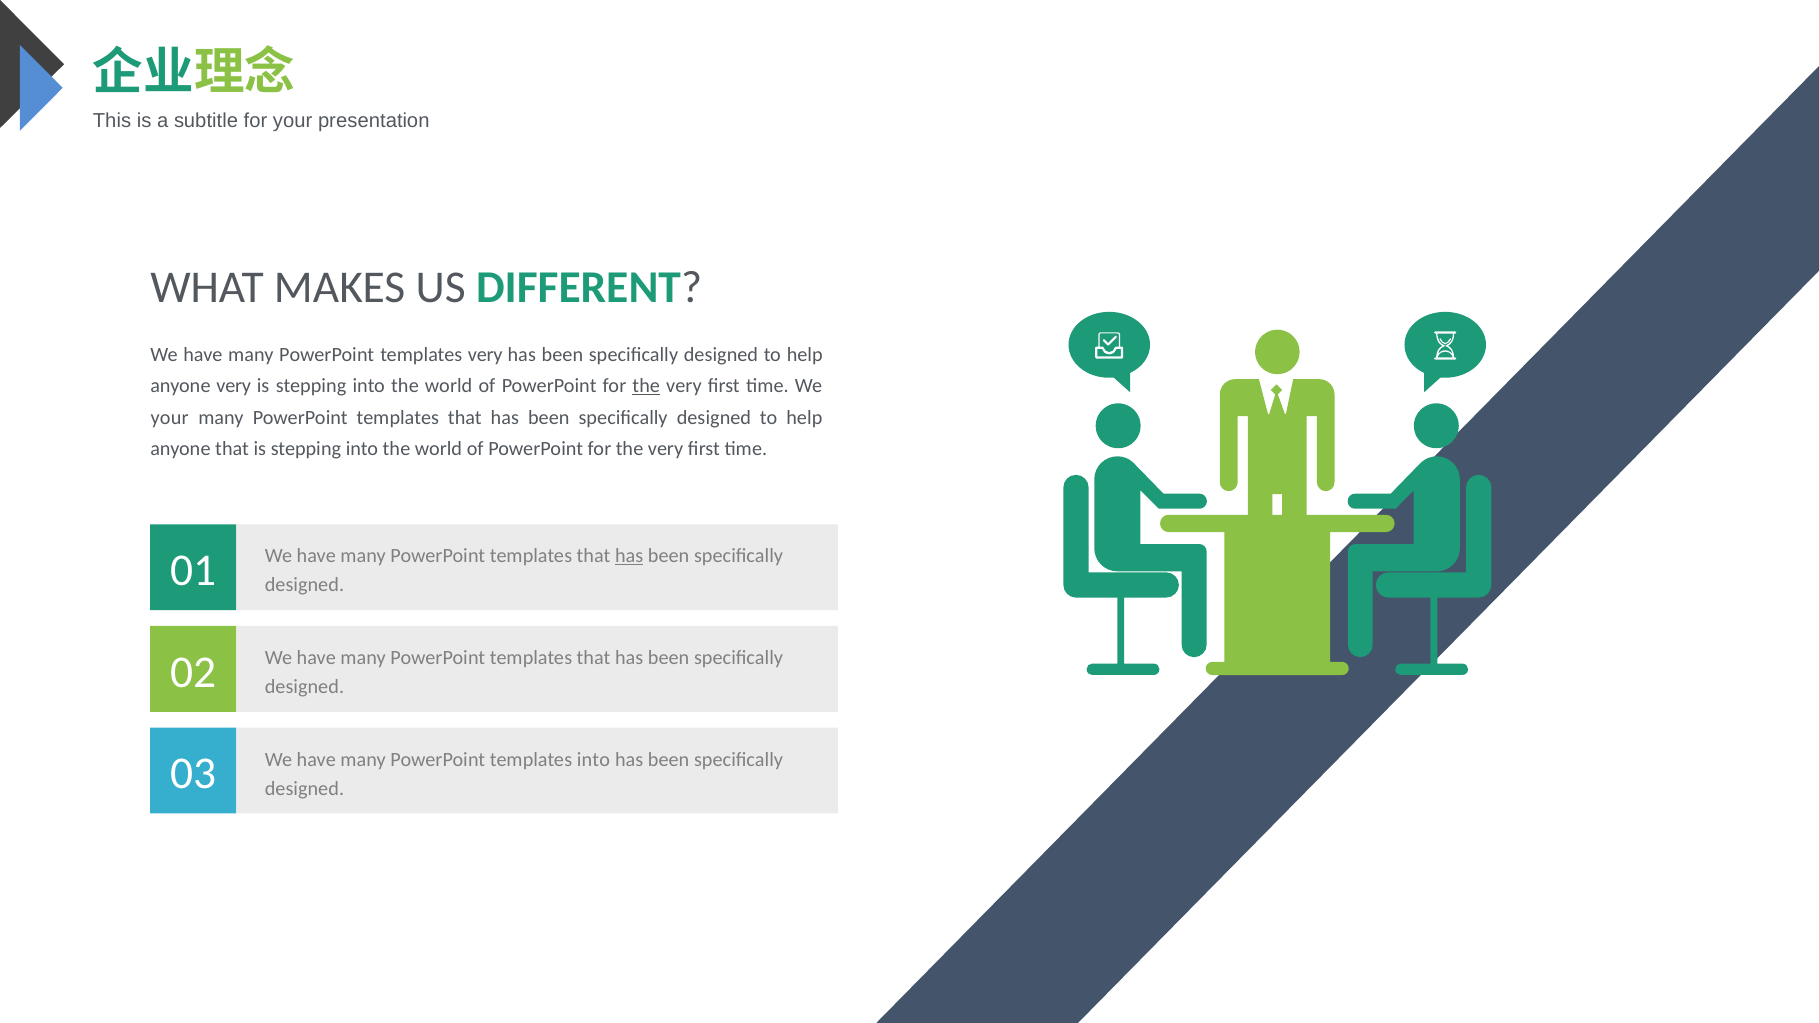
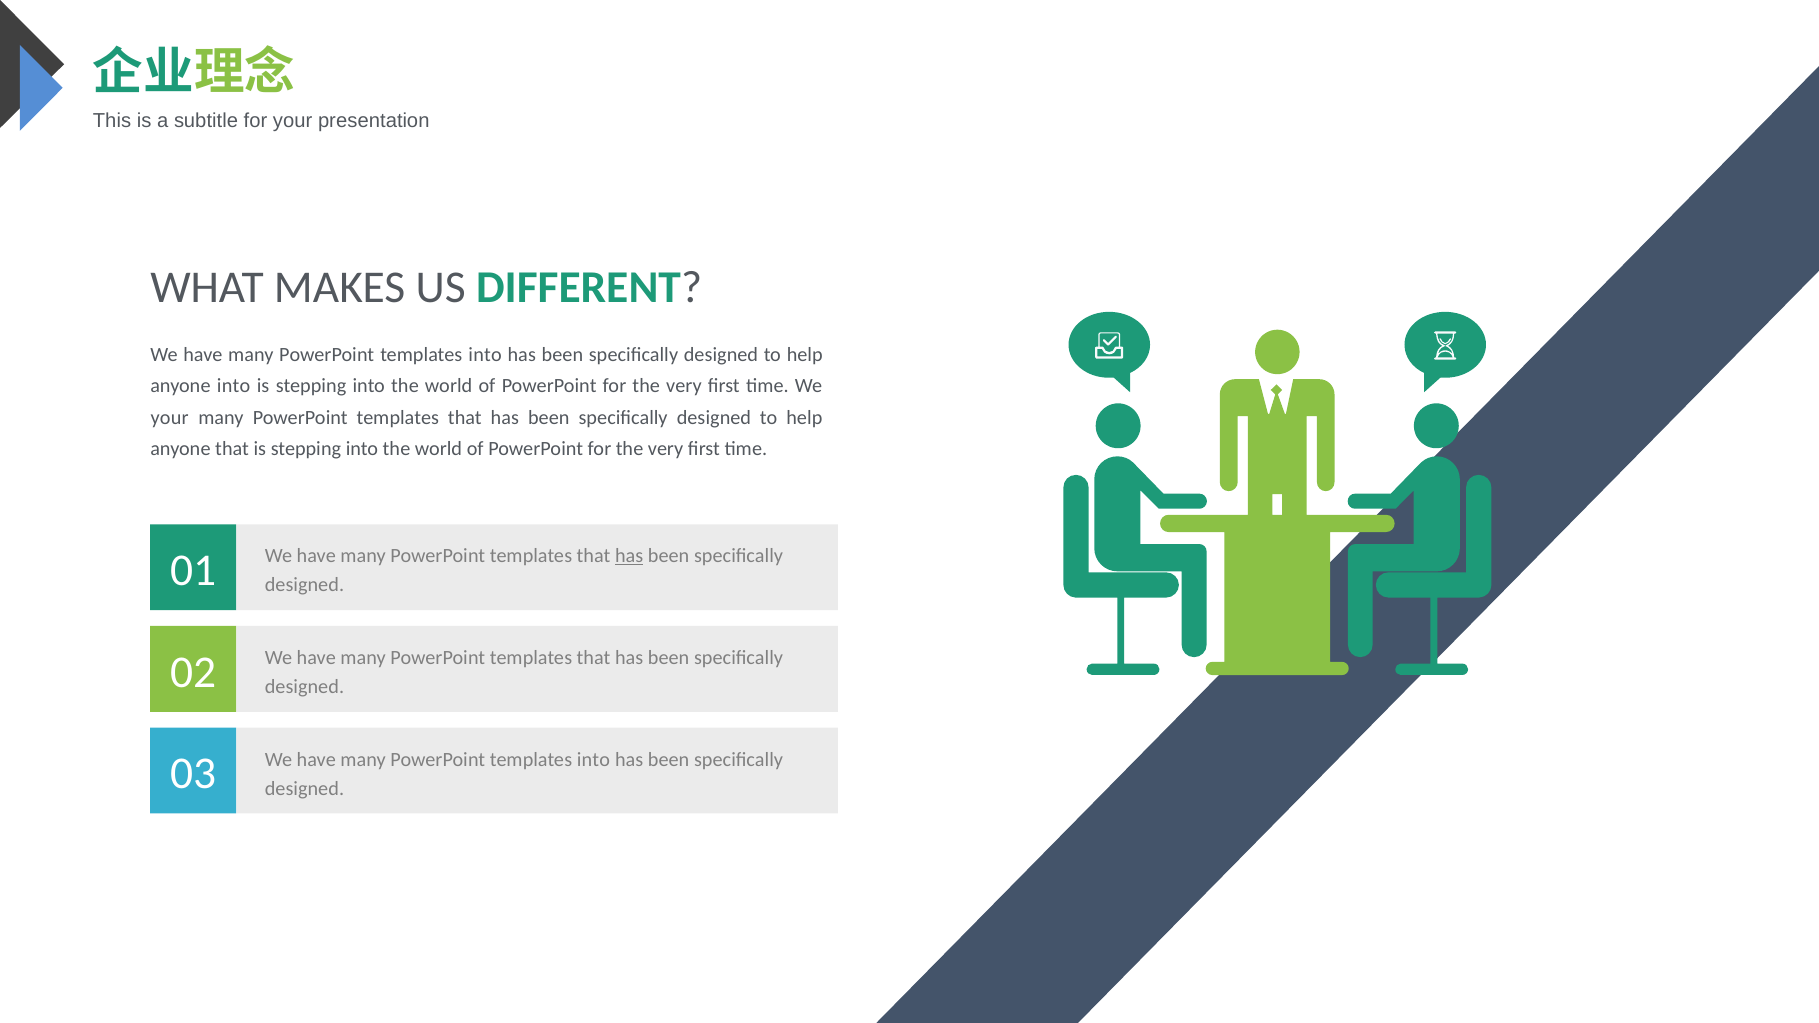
very at (485, 355): very -> into
anyone very: very -> into
the at (646, 386) underline: present -> none
